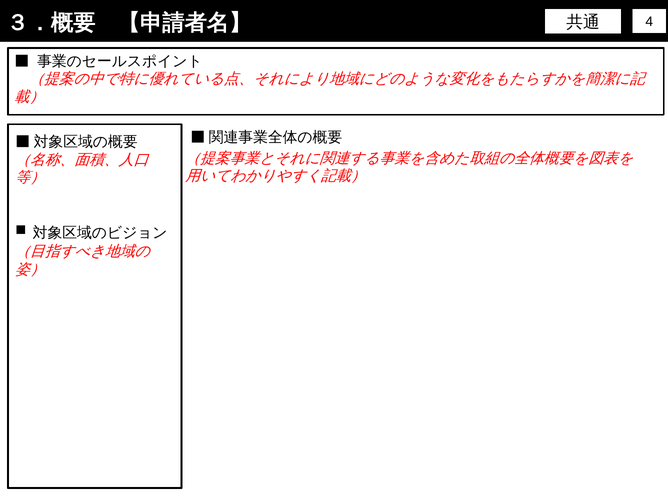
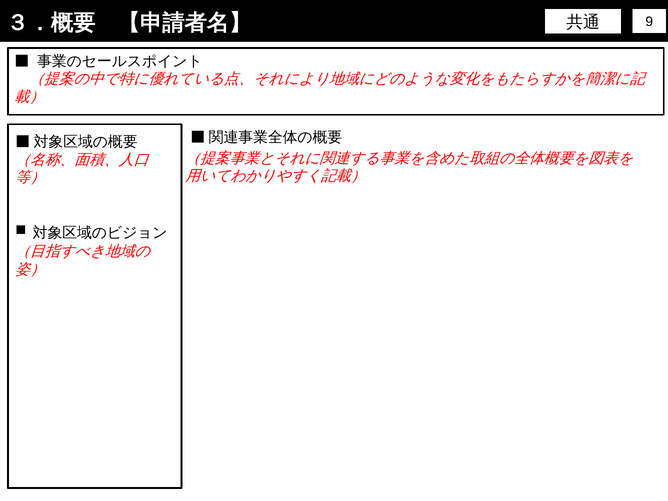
4: 4 -> 9
